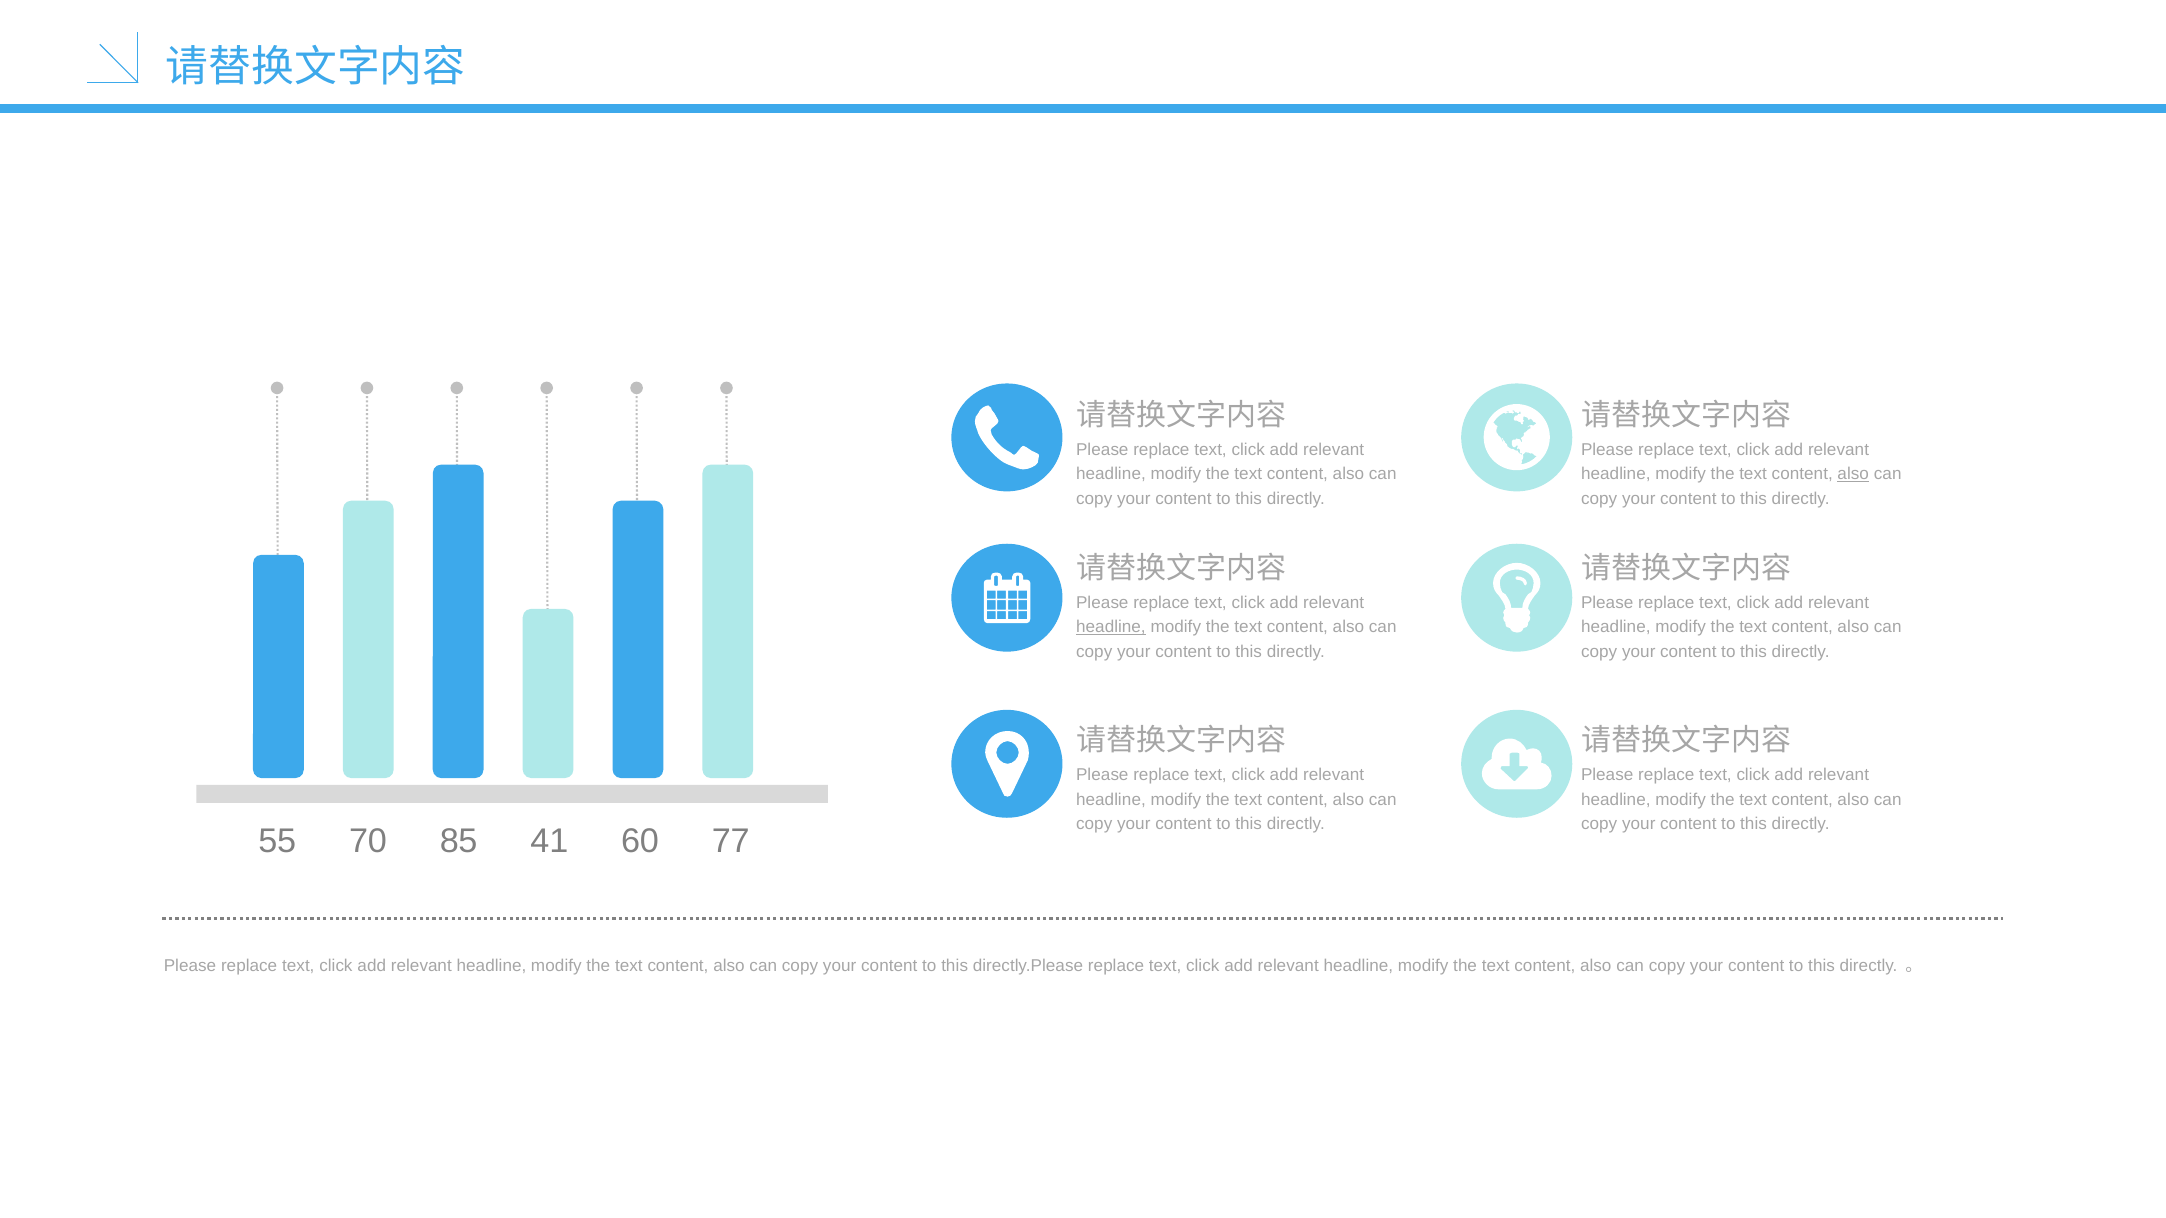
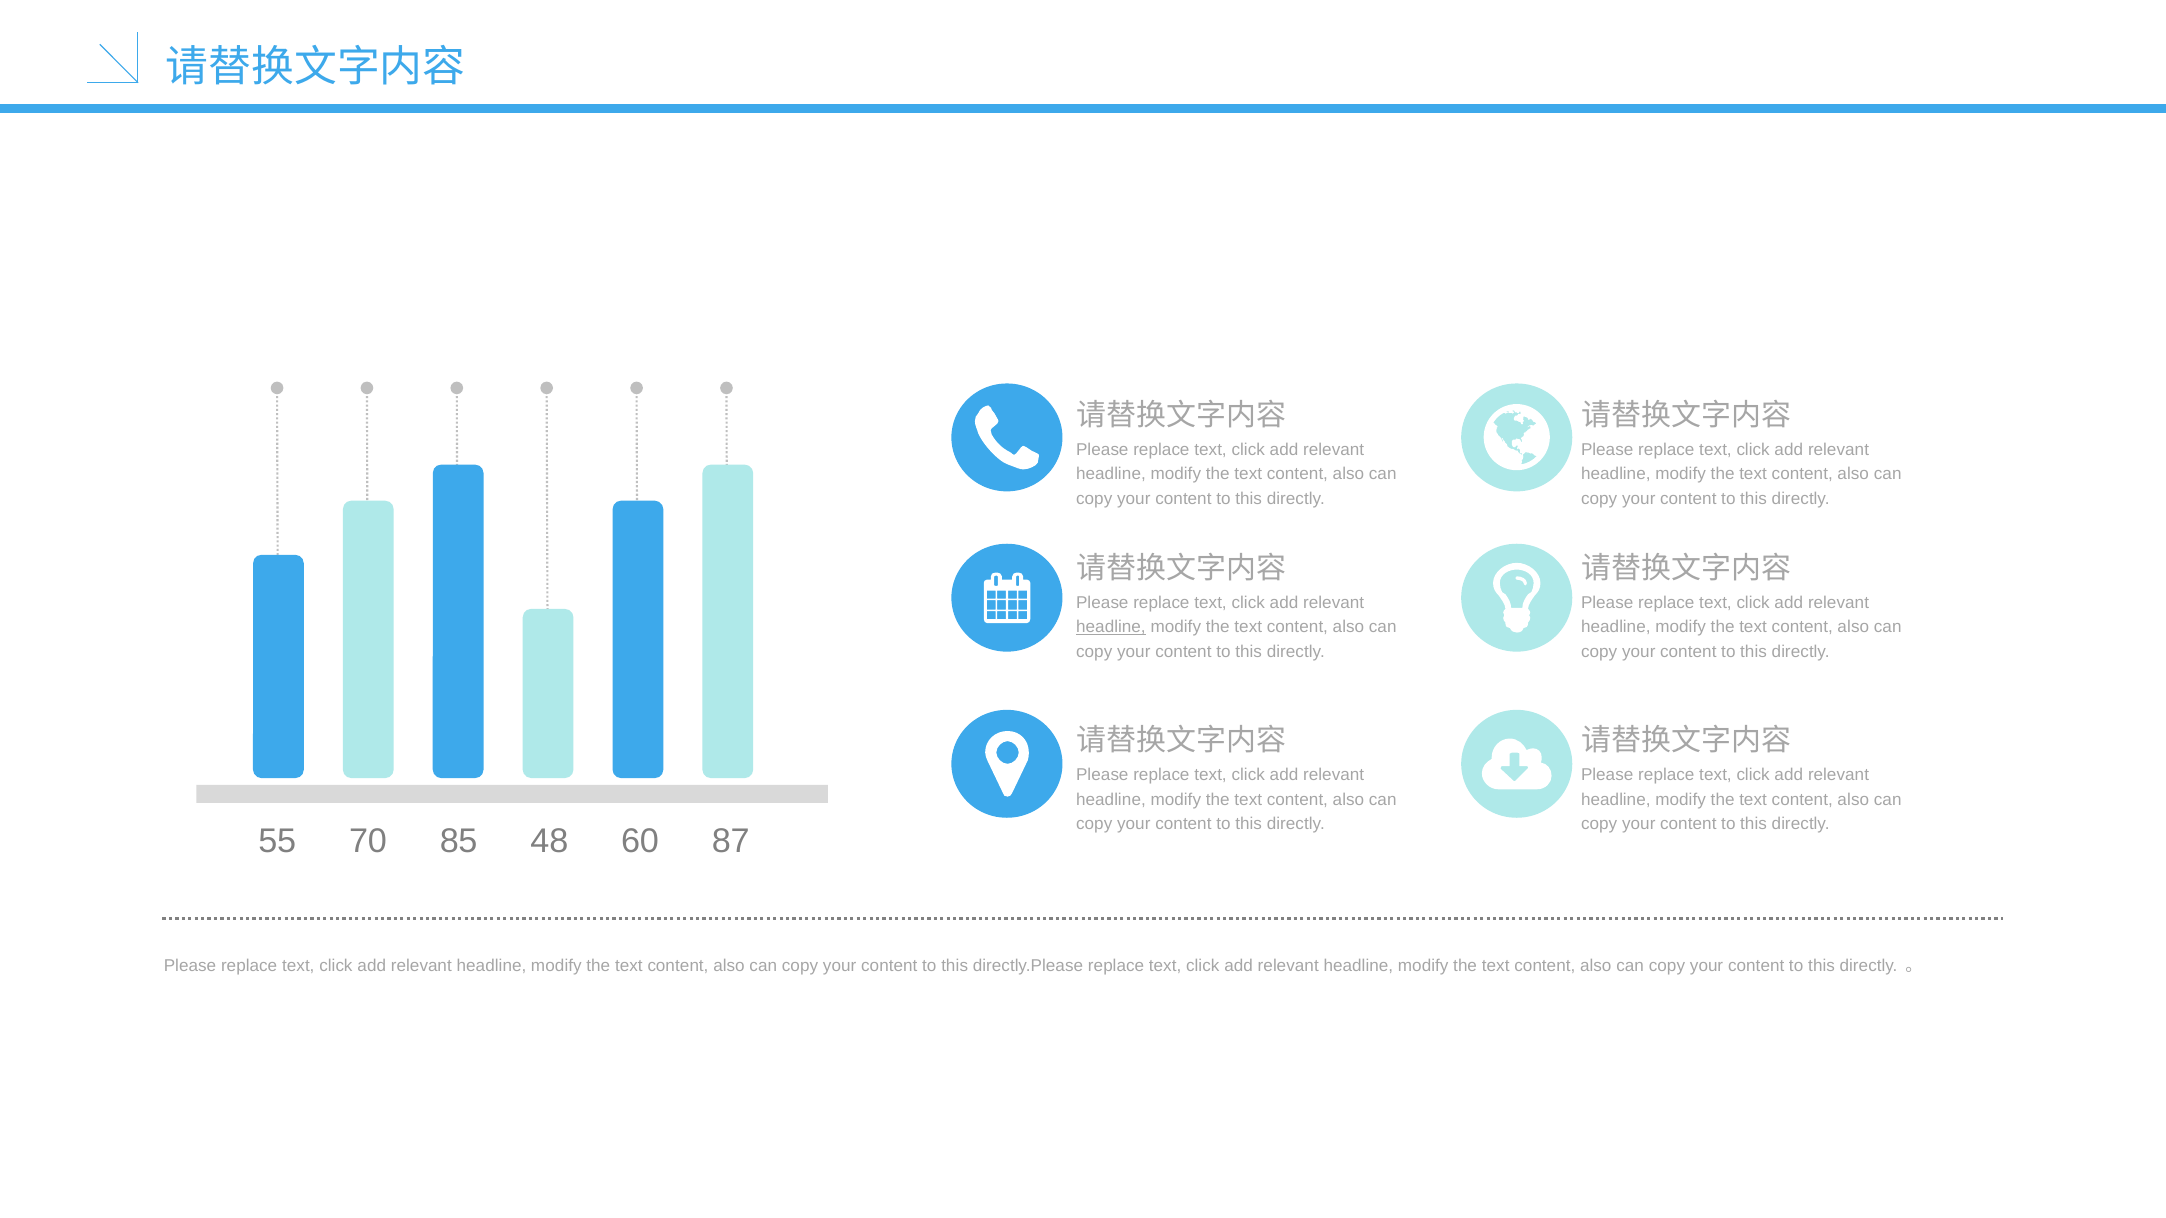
also at (1853, 474) underline: present -> none
41: 41 -> 48
77: 77 -> 87
